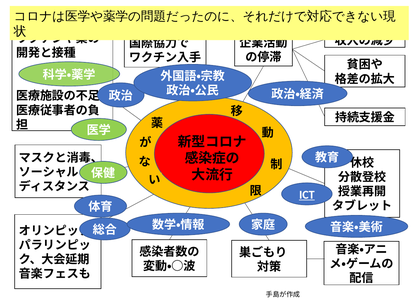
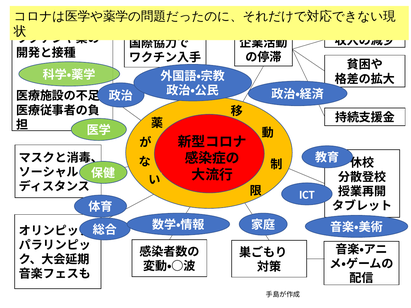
ICT underline: present -> none
